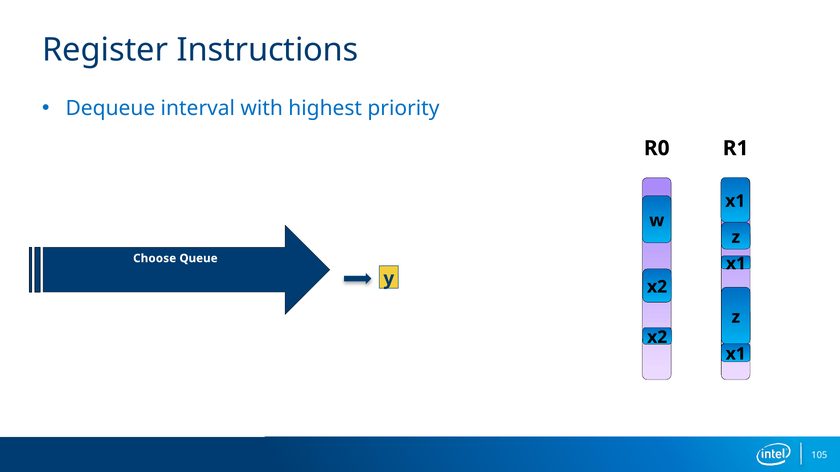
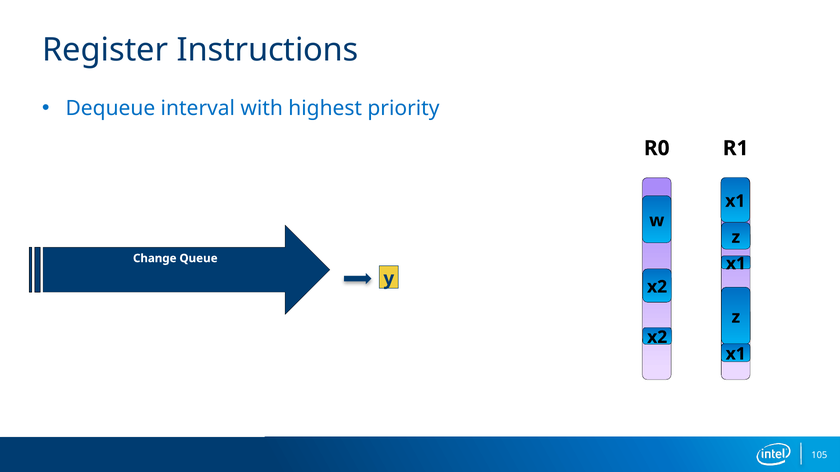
Choose: Choose -> Change
